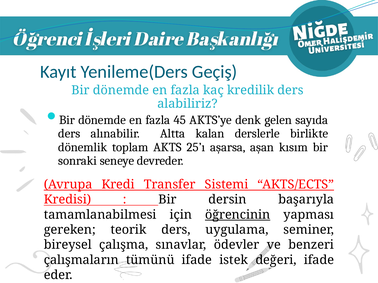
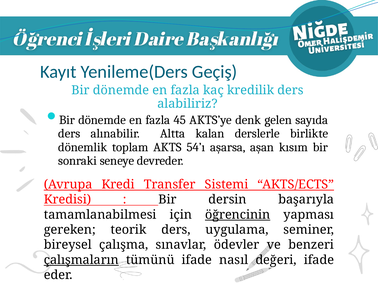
25’ı: 25’ı -> 54’ı
çalışmaların underline: none -> present
istek: istek -> nasıl
